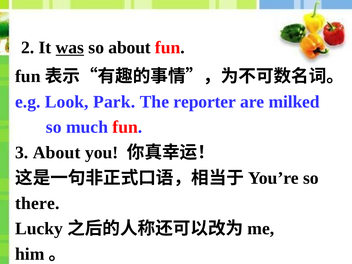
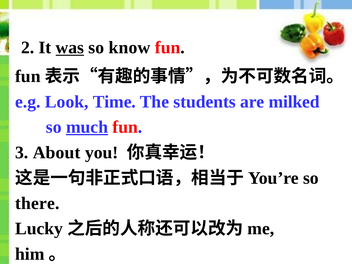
so about: about -> know
Park: Park -> Time
reporter: reporter -> students
much underline: none -> present
